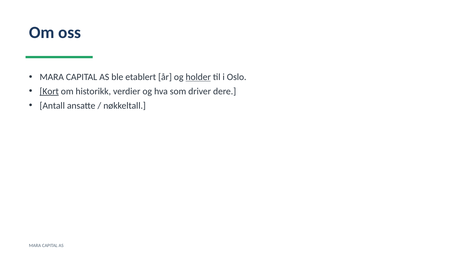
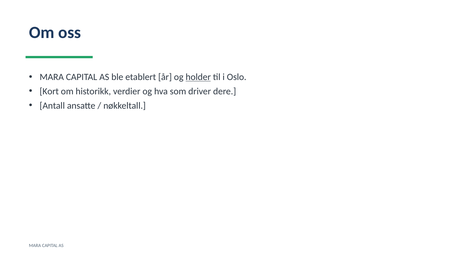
Kort underline: present -> none
